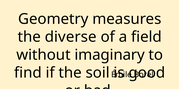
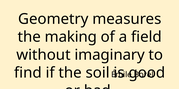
diverse: diverse -> making
